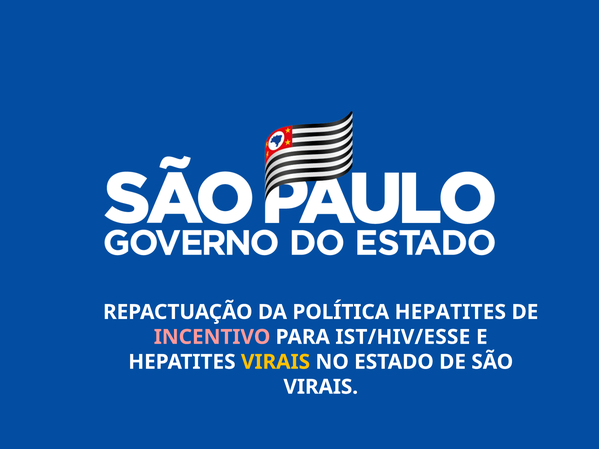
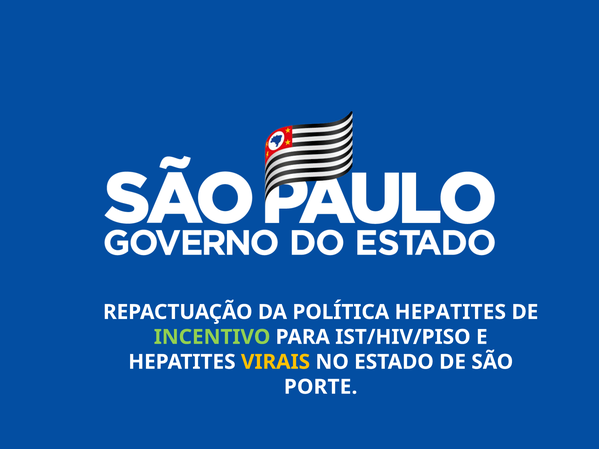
INCENTIVO colour: pink -> light green
IST/HIV/ESSE: IST/HIV/ESSE -> IST/HIV/PISO
VIRAIS at (321, 387): VIRAIS -> PORTE
